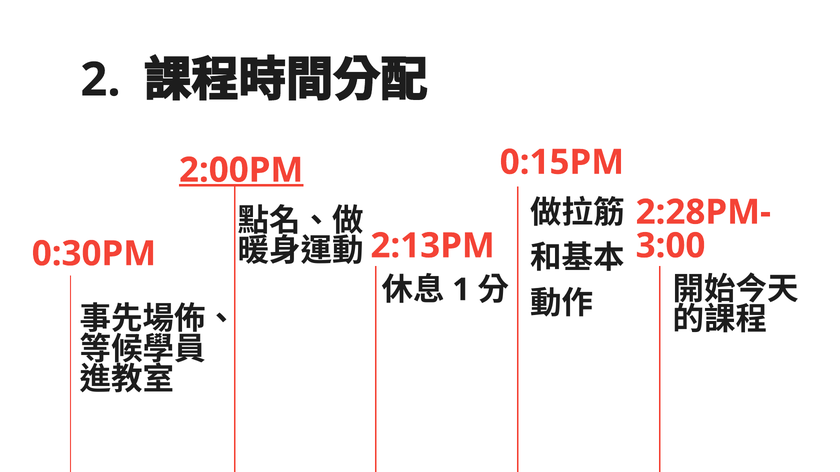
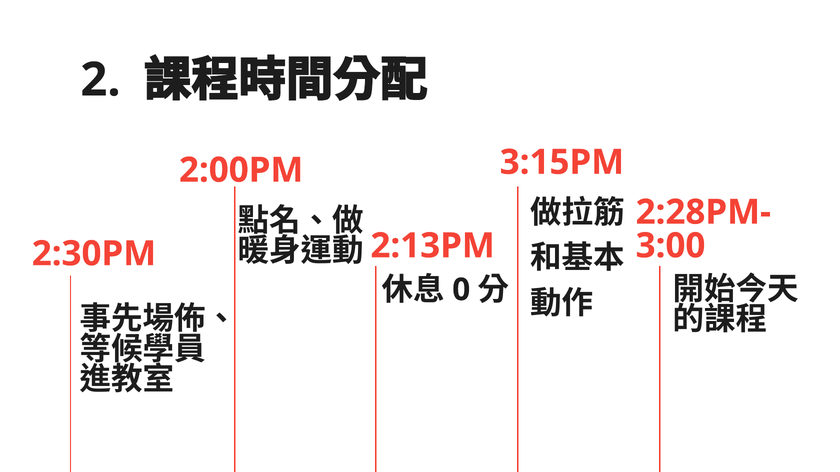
0:15PM: 0:15PM -> 3:15PM
2:00PM underline: present -> none
0:30PM: 0:30PM -> 2:30PM
1: 1 -> 0
